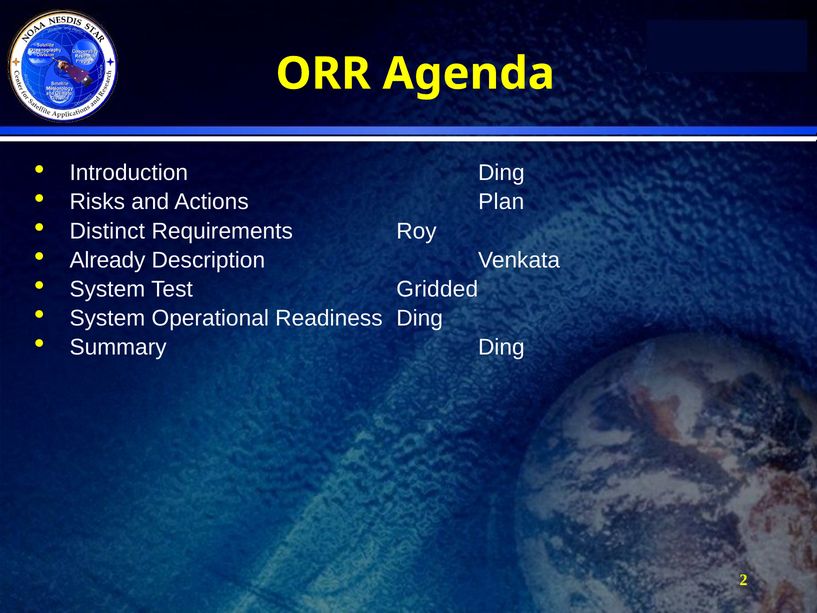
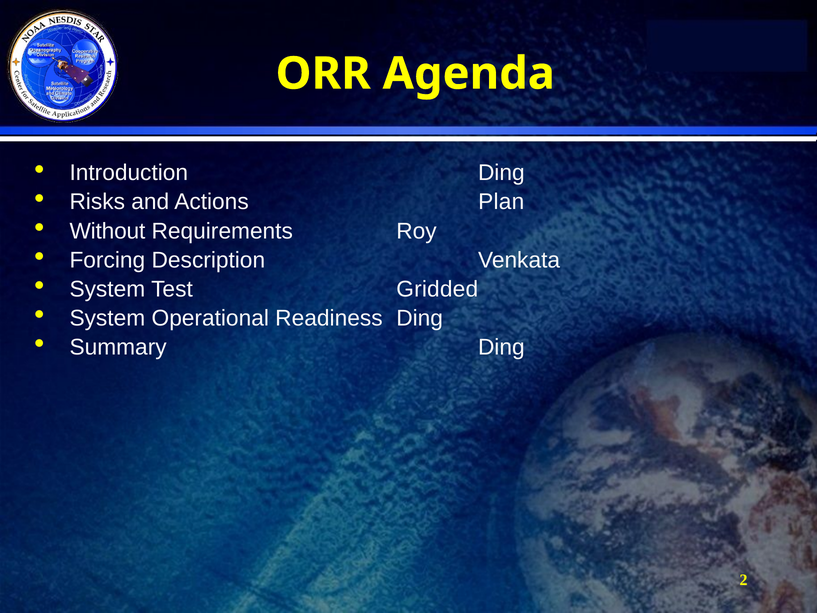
Distinct: Distinct -> Without
Already: Already -> Forcing
